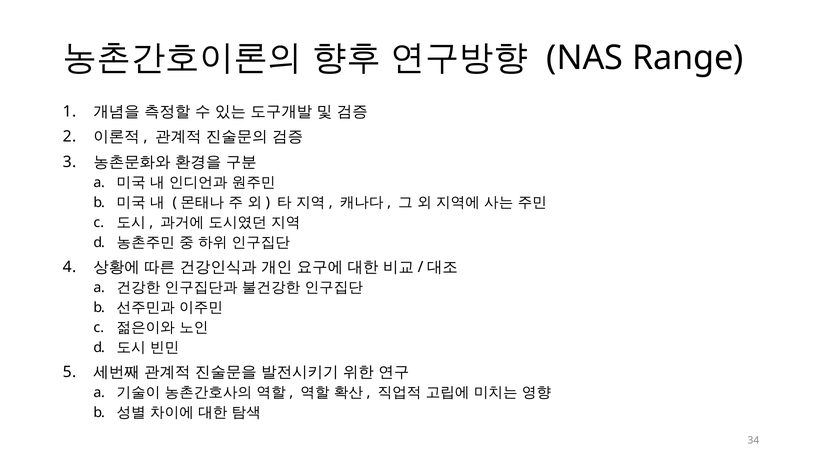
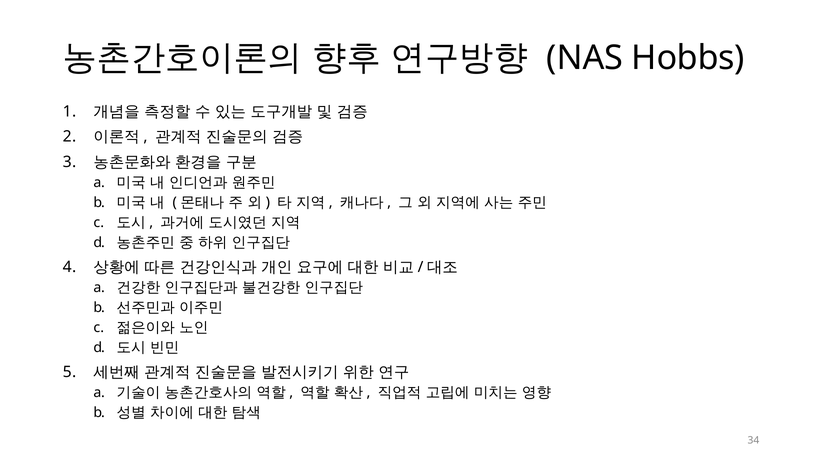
Range: Range -> Hobbs
